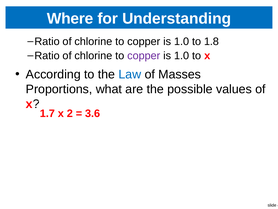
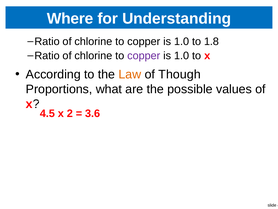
Law colour: blue -> orange
Masses: Masses -> Though
1.7: 1.7 -> 4.5
